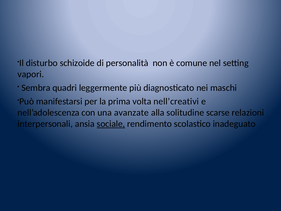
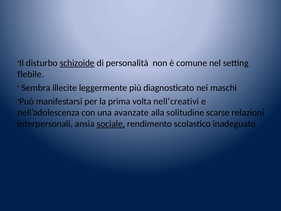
schizoide underline: none -> present
vapori: vapori -> flebile
quadri: quadri -> illecite
